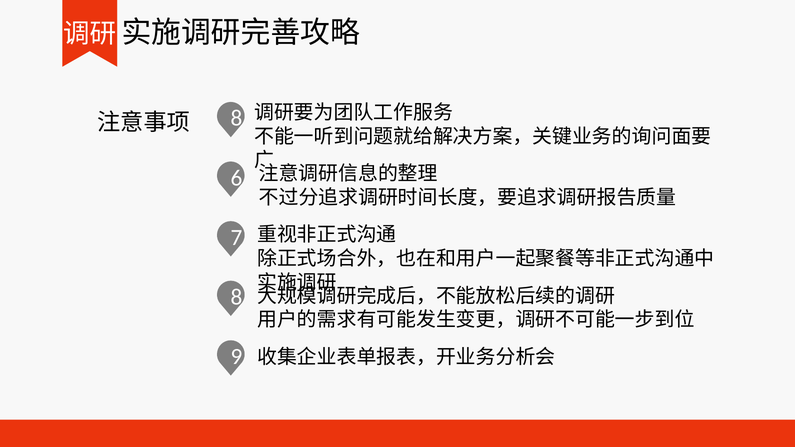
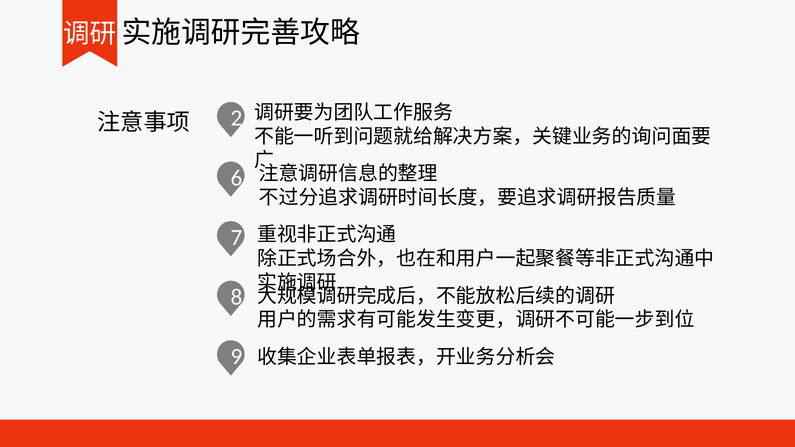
8 at (236, 118): 8 -> 2
